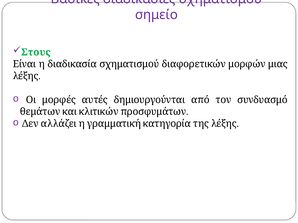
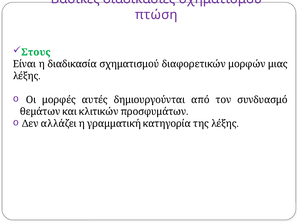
σημείο: σημείο -> πτώση
